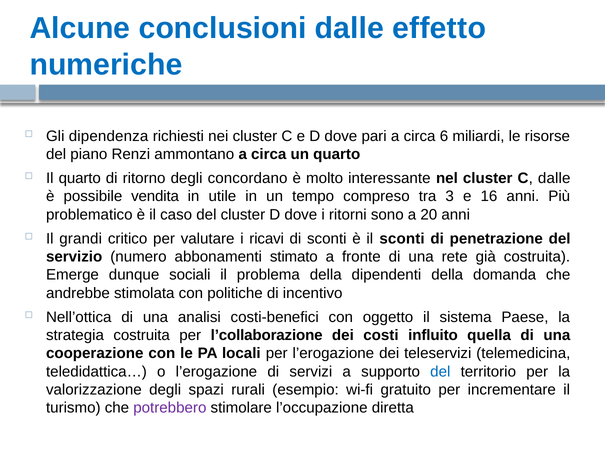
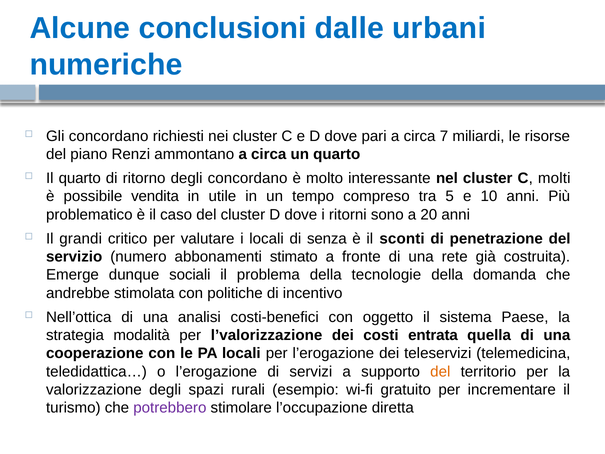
effetto: effetto -> urbani
Gli dipendenza: dipendenza -> concordano
6: 6 -> 7
C dalle: dalle -> molti
3: 3 -> 5
16: 16 -> 10
i ricavi: ricavi -> locali
di sconti: sconti -> senza
dipendenti: dipendenti -> tecnologie
strategia costruita: costruita -> modalità
l’collaborazione: l’collaborazione -> l’valorizzazione
influito: influito -> entrata
del at (440, 371) colour: blue -> orange
